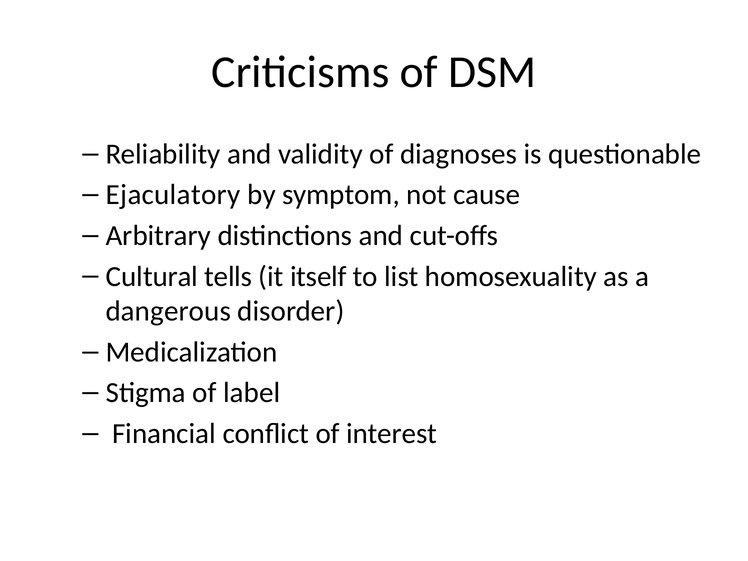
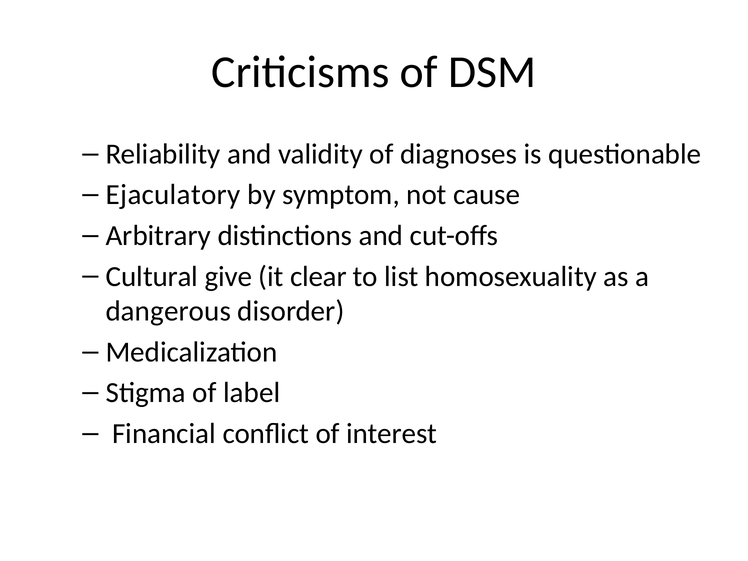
tells: tells -> give
itself: itself -> clear
